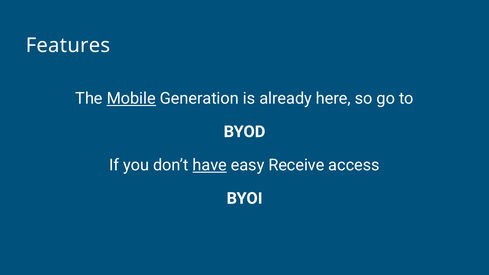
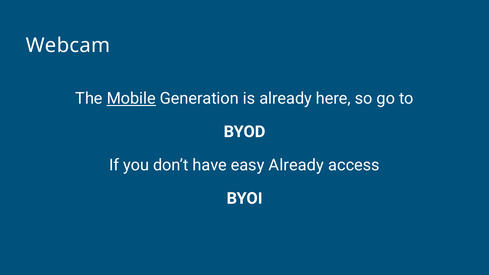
Features: Features -> Webcam
have underline: present -> none
easy Receive: Receive -> Already
